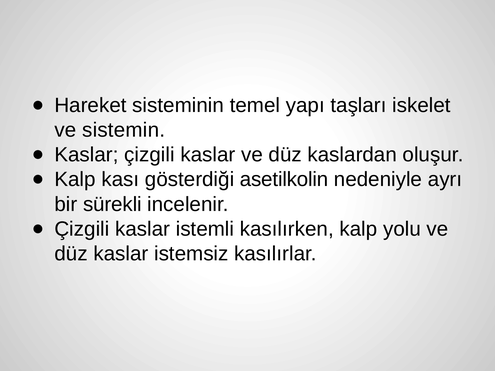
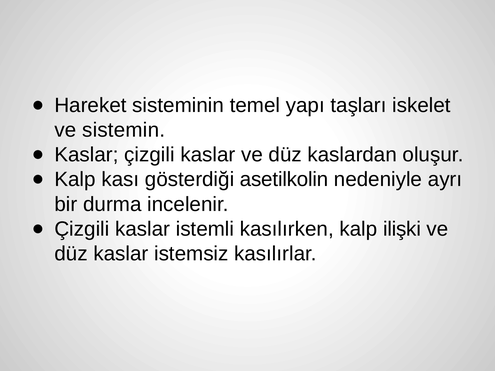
sürekli: sürekli -> durma
yolu: yolu -> ilişki
